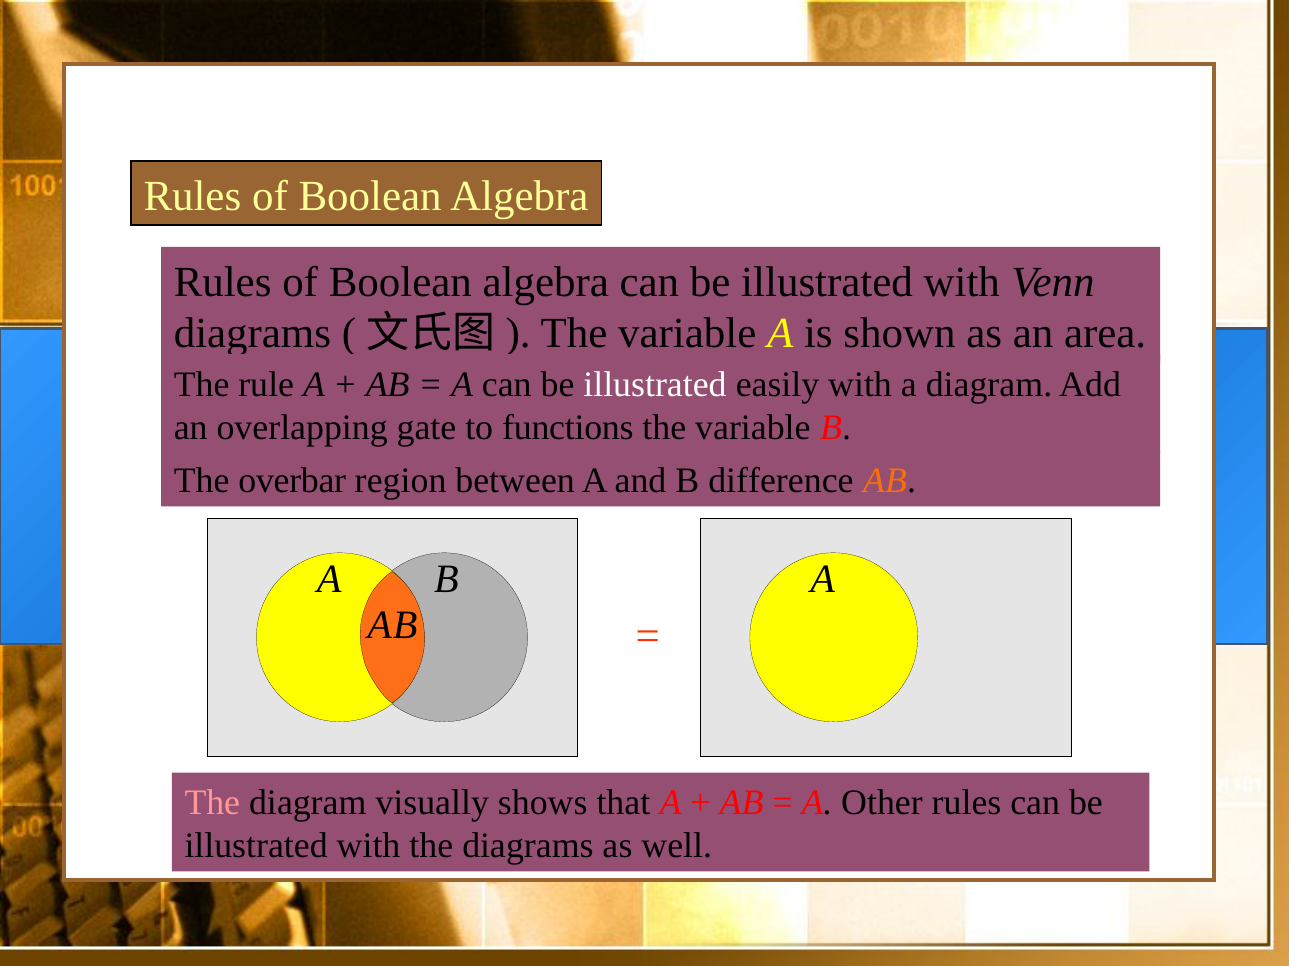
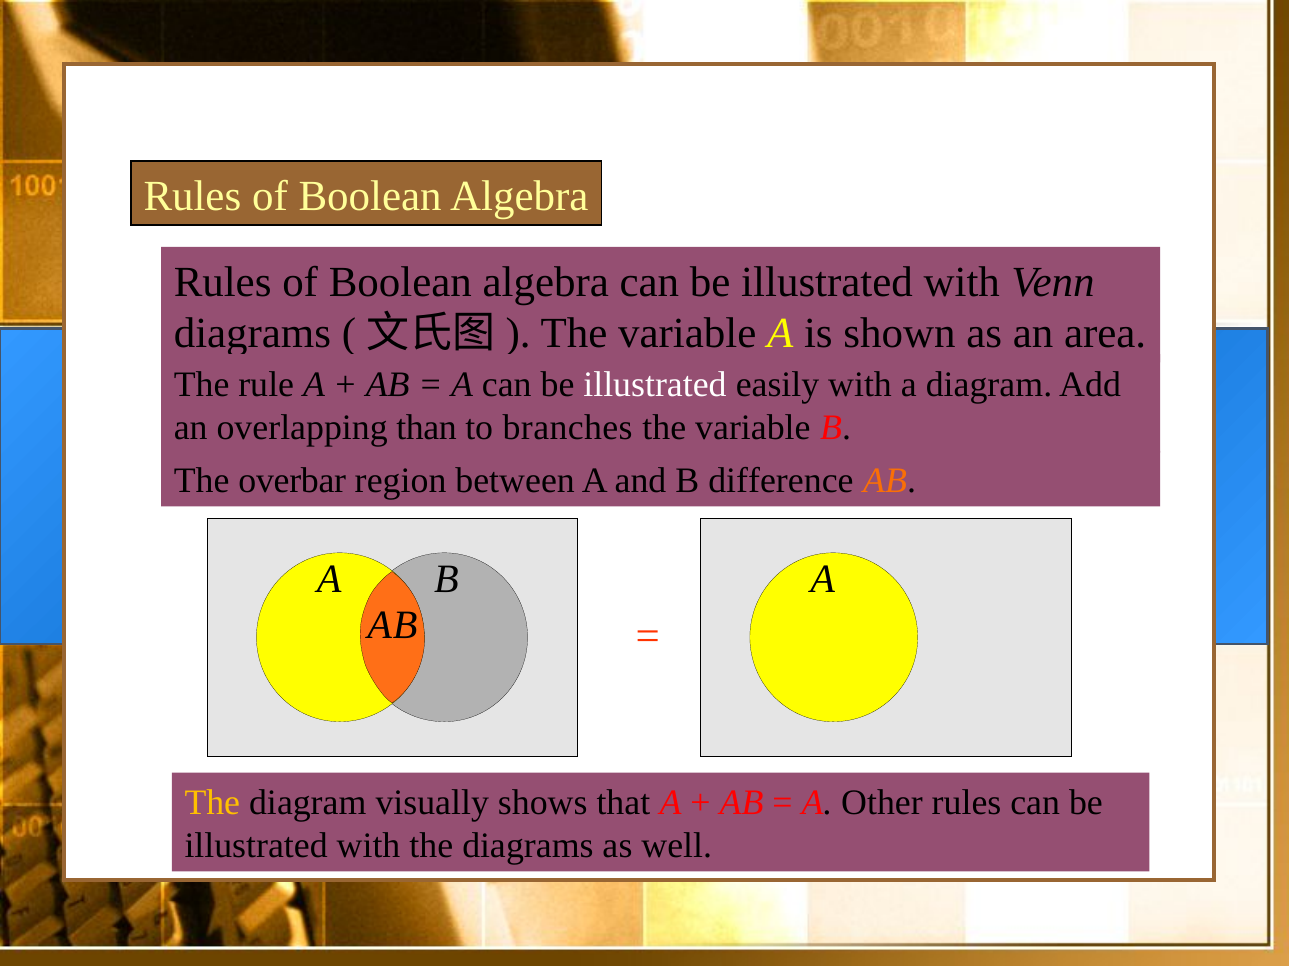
gate: gate -> than
functions: functions -> branches
The at (212, 804) colour: pink -> yellow
